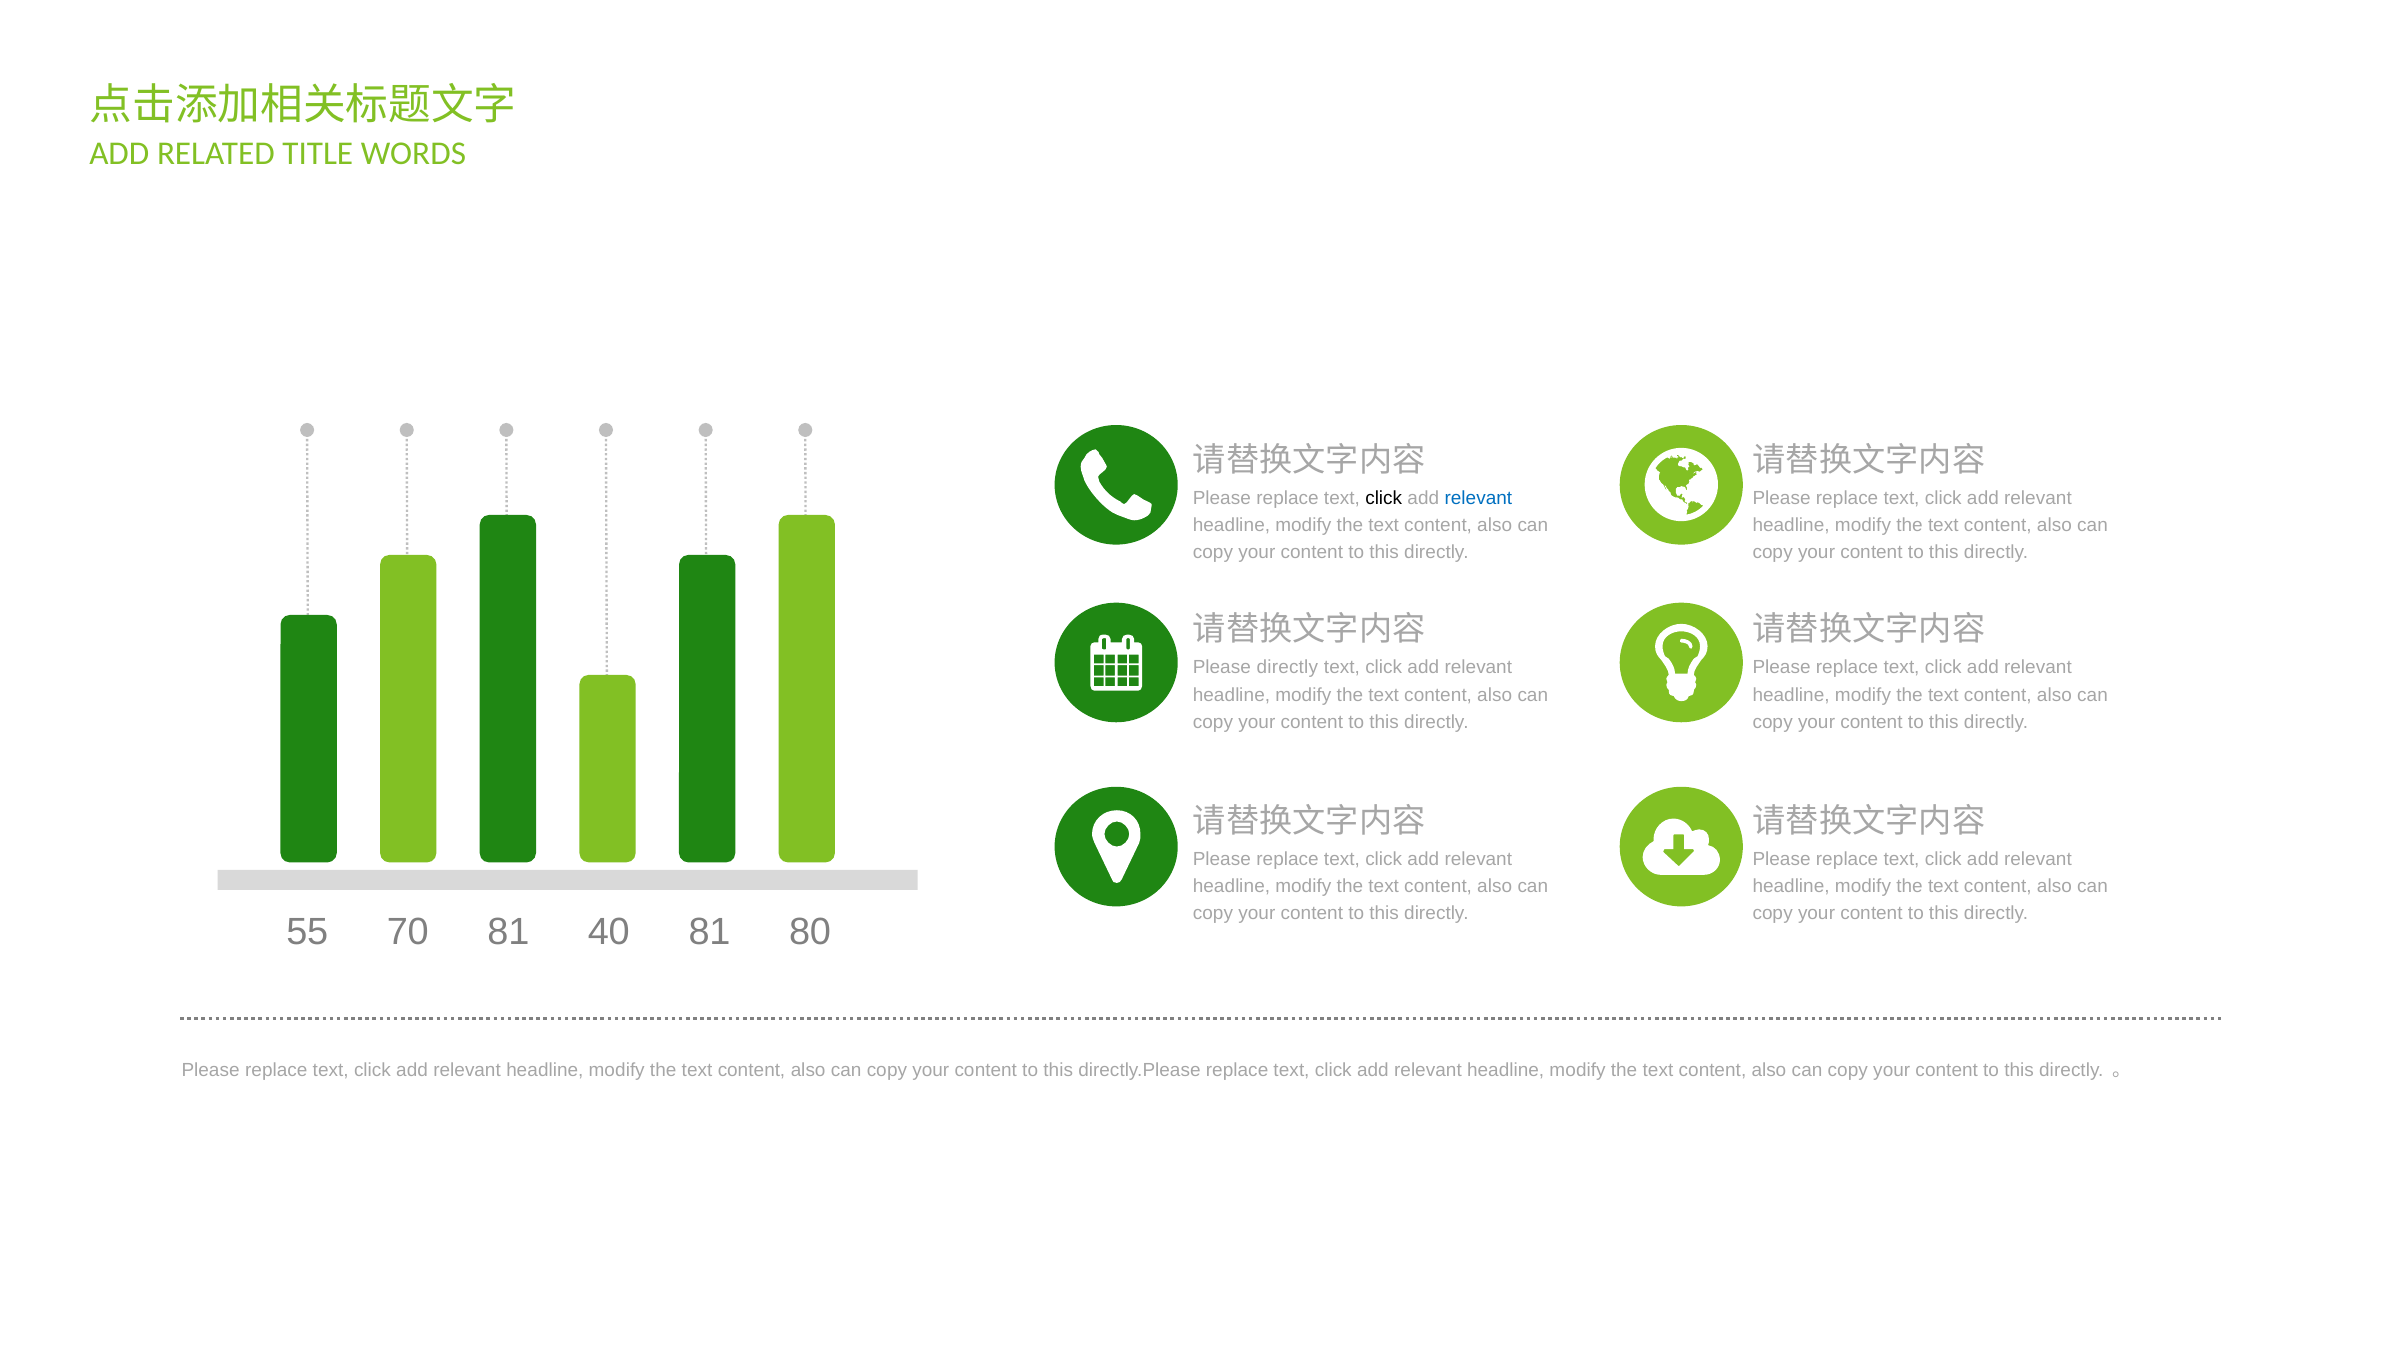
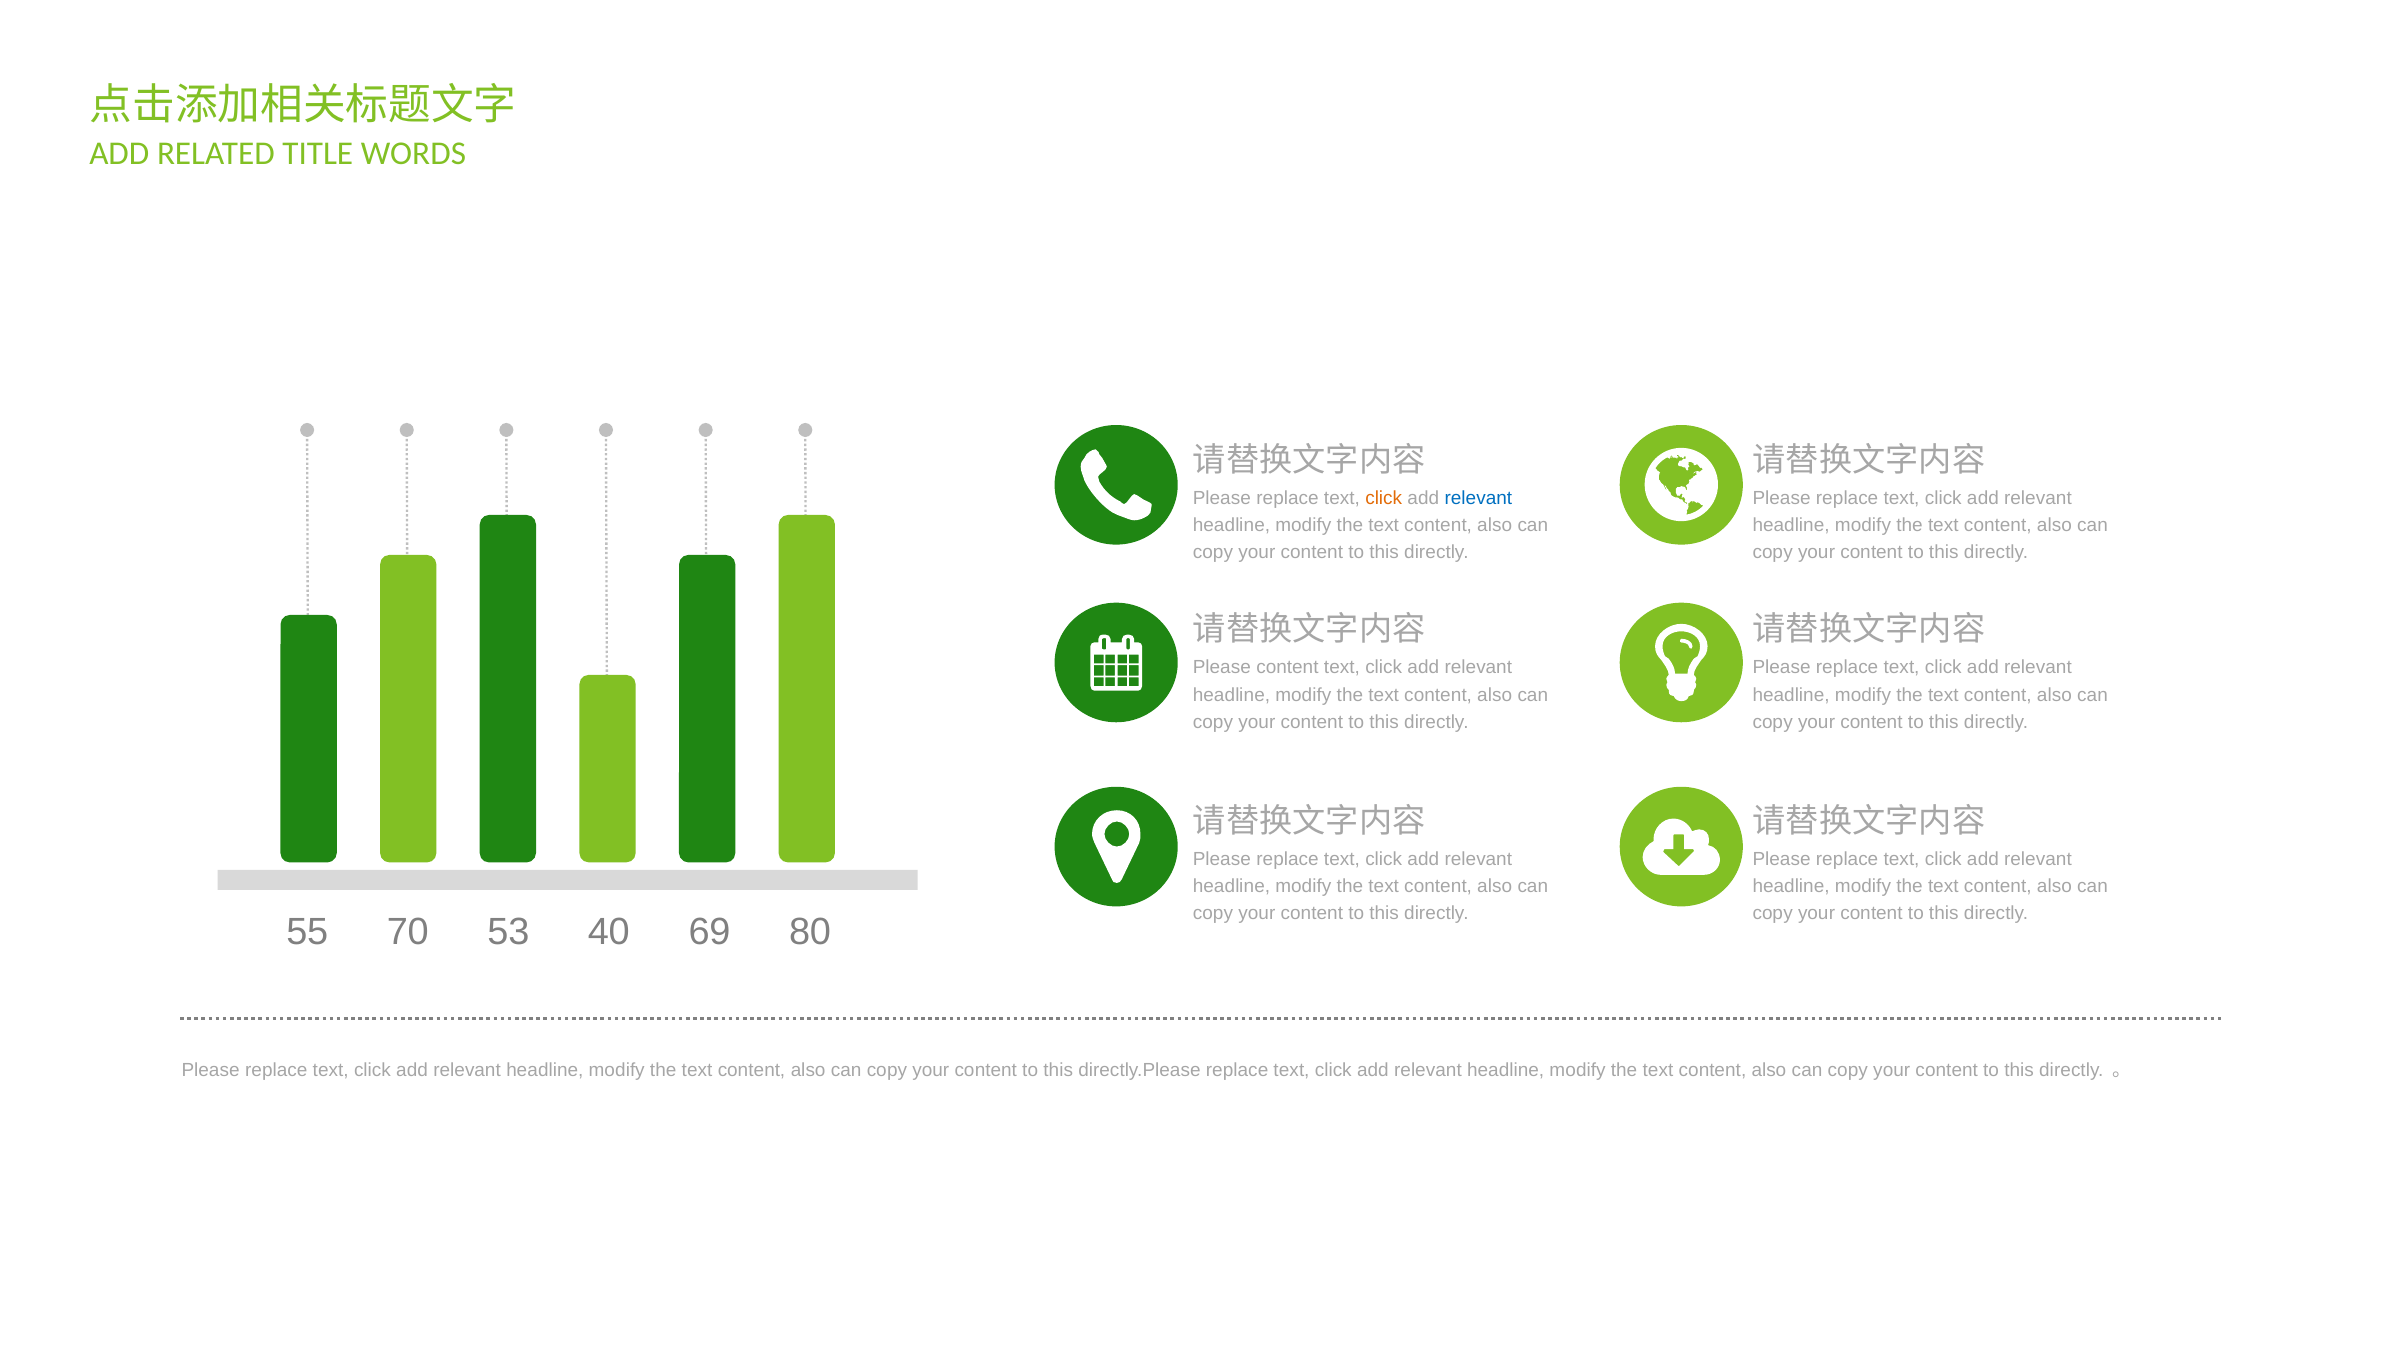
click at (1384, 498) colour: black -> orange
Please directly: directly -> content
70 81: 81 -> 53
40 81: 81 -> 69
